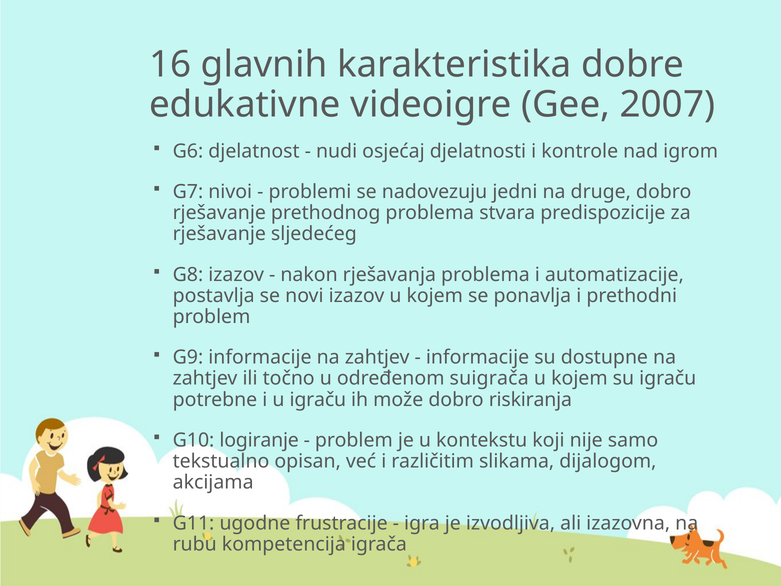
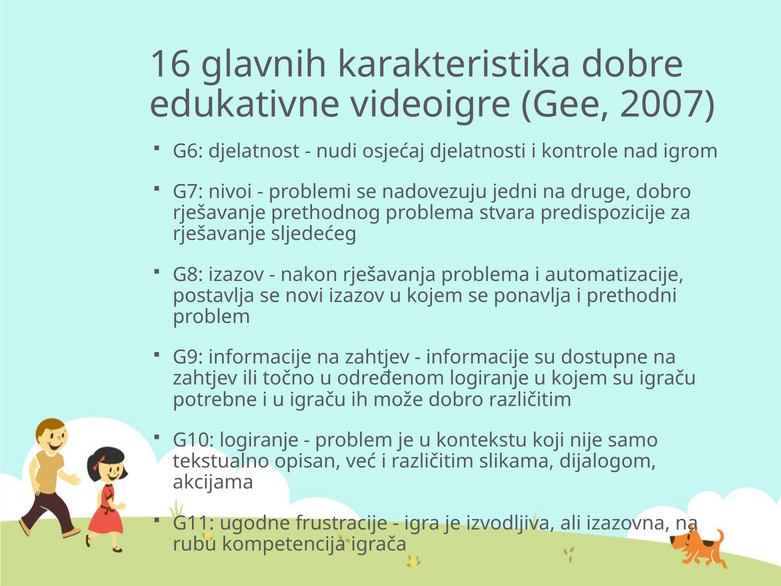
određenom suigrača: suigrača -> logiranje
dobro riskiranja: riskiranja -> različitim
